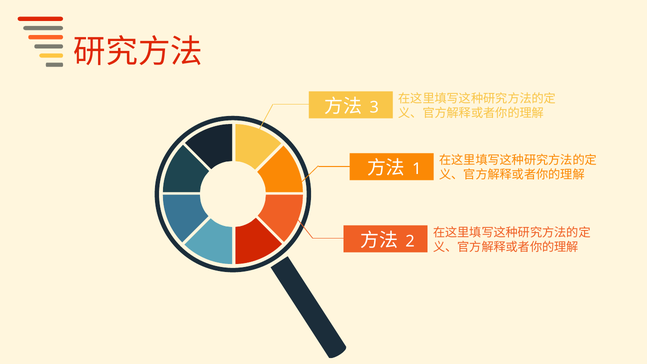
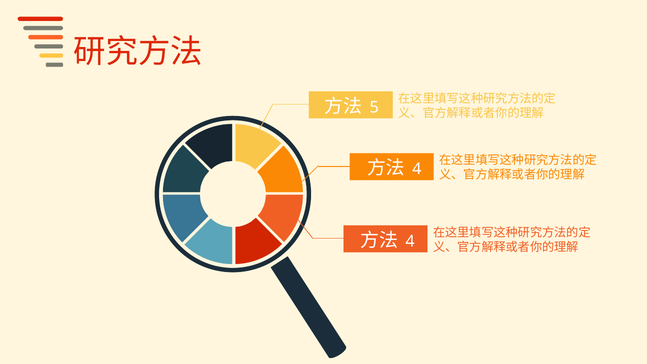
3: 3 -> 5
1 at (417, 169): 1 -> 4
2 at (410, 241): 2 -> 4
